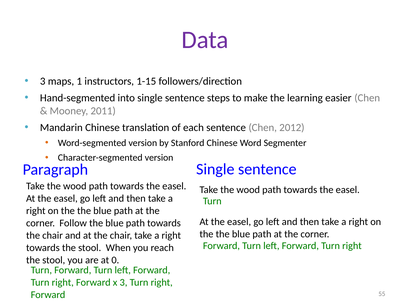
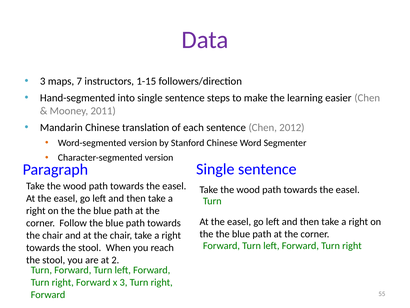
1: 1 -> 7
0: 0 -> 2
